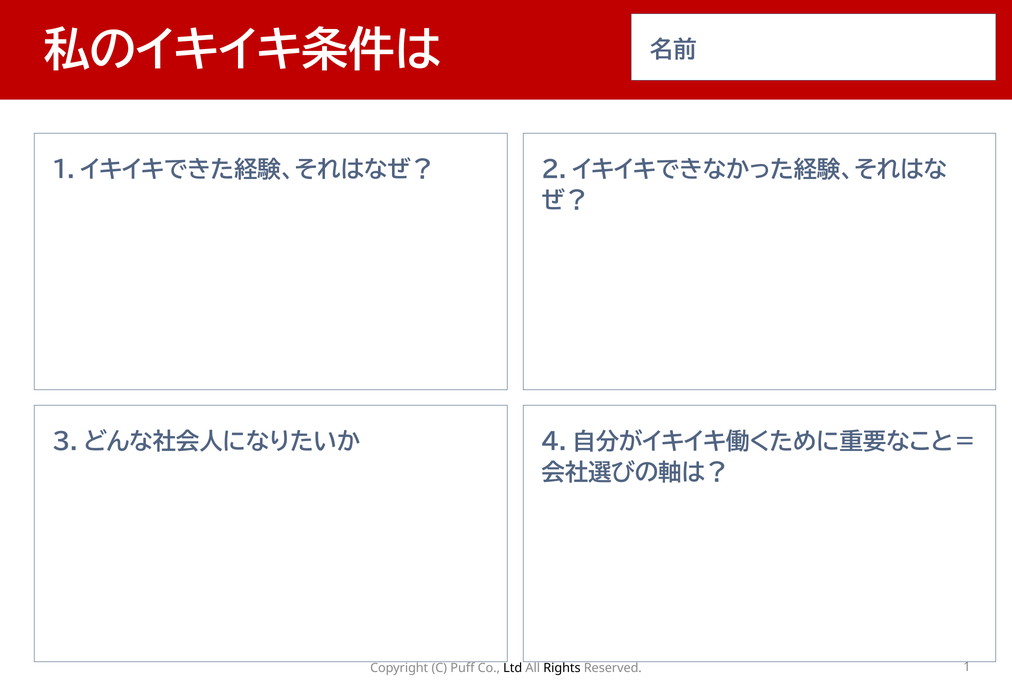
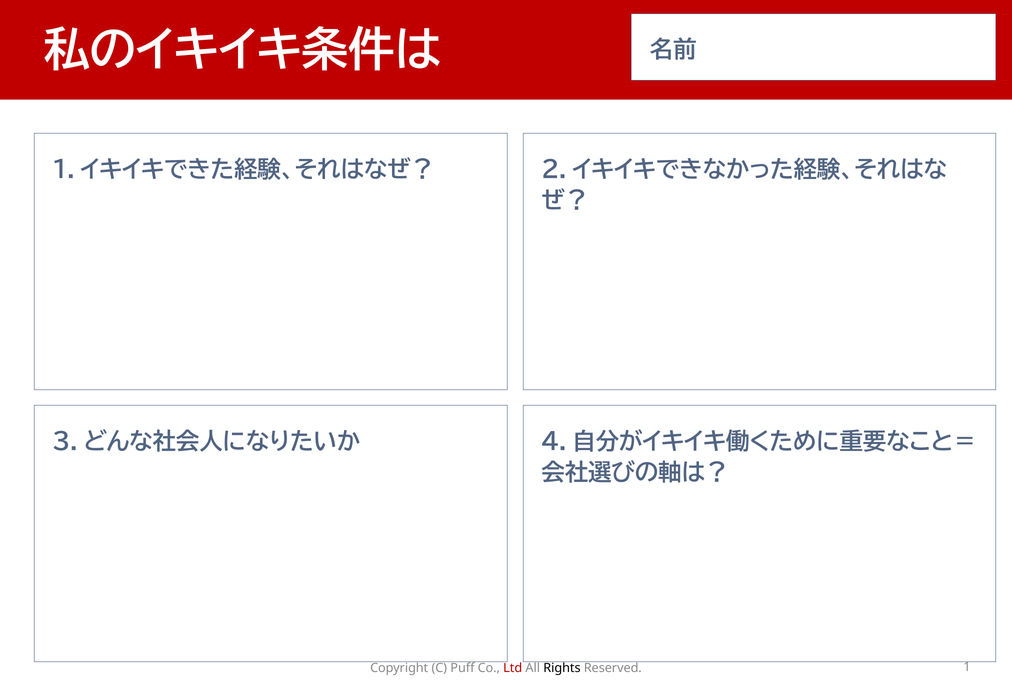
Ltd colour: black -> red
